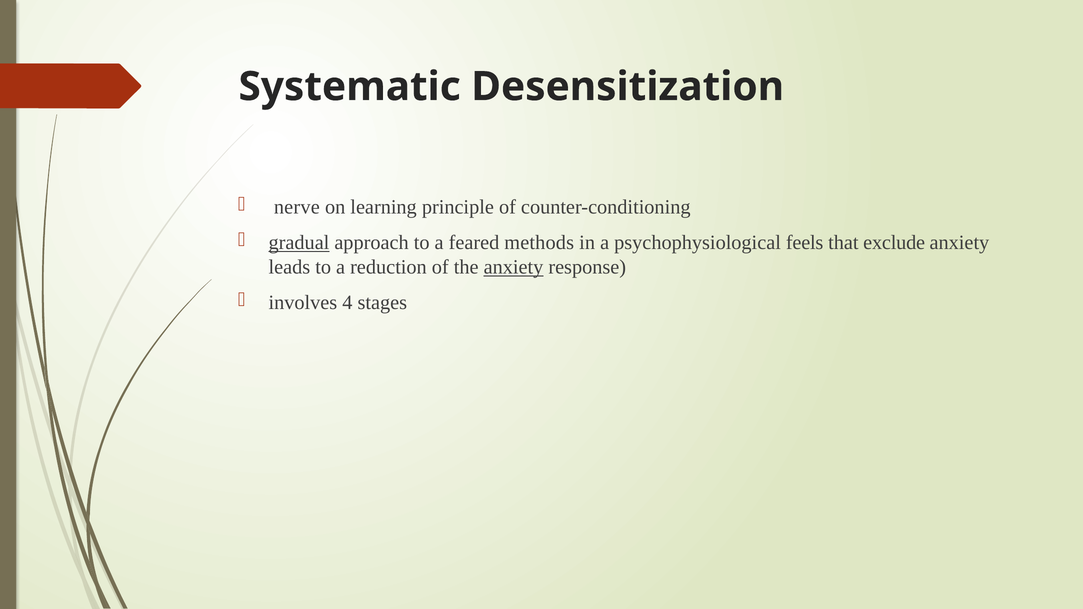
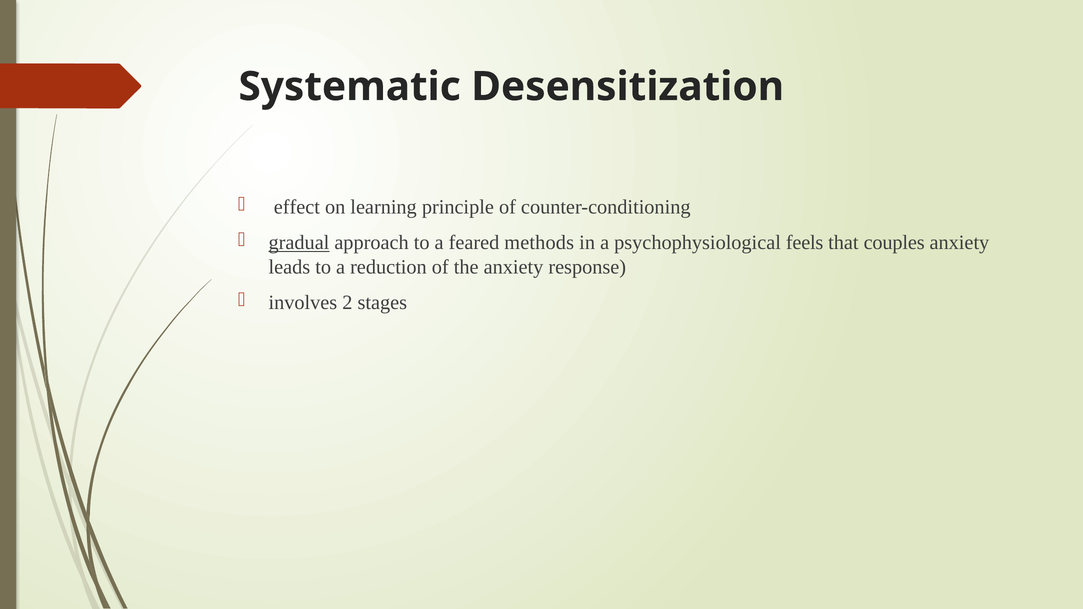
nerve: nerve -> effect
exclude: exclude -> couples
anxiety at (513, 267) underline: present -> none
4: 4 -> 2
